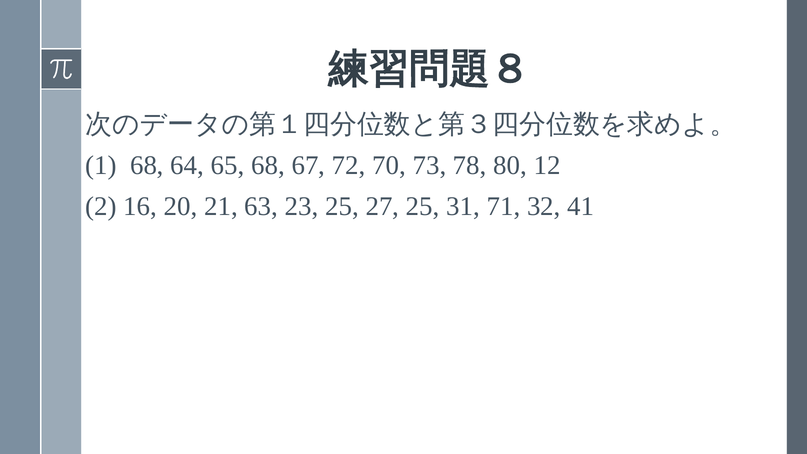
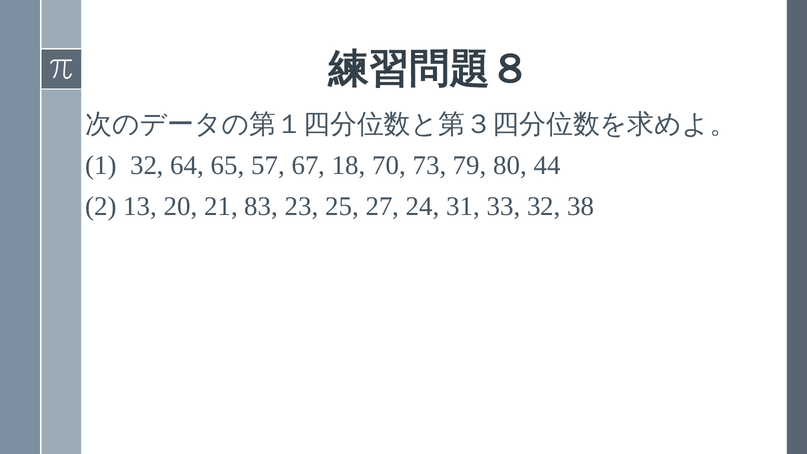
1 68: 68 -> 32
65 68: 68 -> 57
72: 72 -> 18
78: 78 -> 79
12: 12 -> 44
16: 16 -> 13
63: 63 -> 83
27 25: 25 -> 24
71: 71 -> 33
41: 41 -> 38
